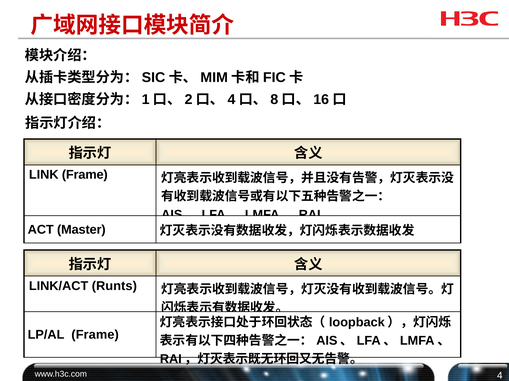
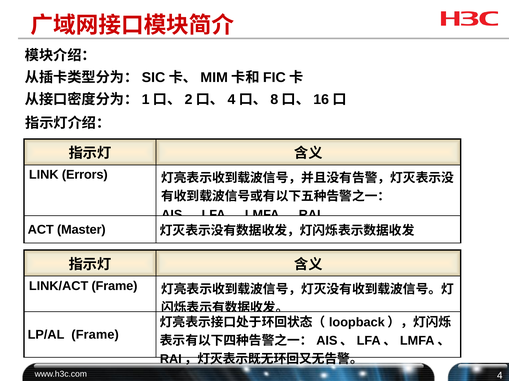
LINK Frame: Frame -> Errors
LINK/ACT Runts: Runts -> Frame
